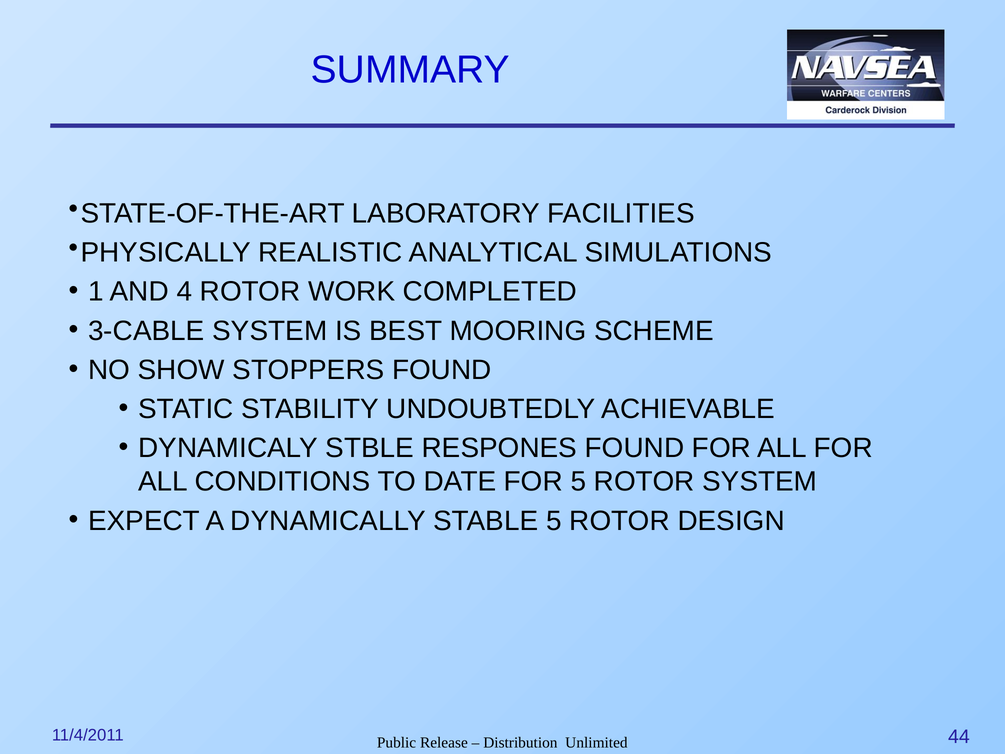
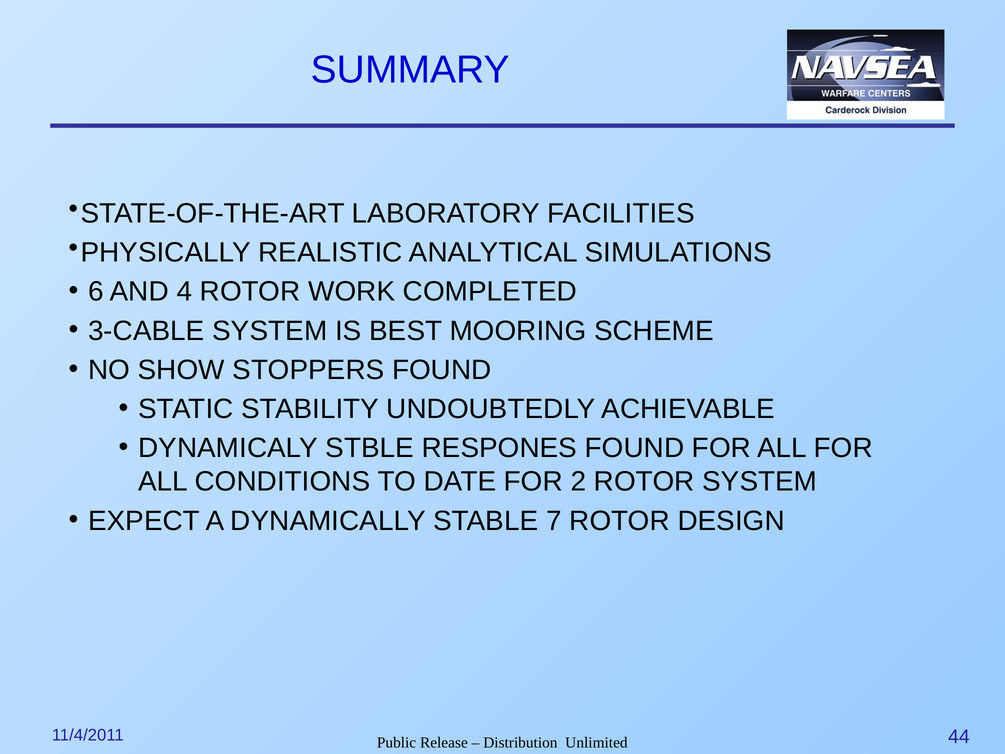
1: 1 -> 6
FOR 5: 5 -> 2
STABLE 5: 5 -> 7
